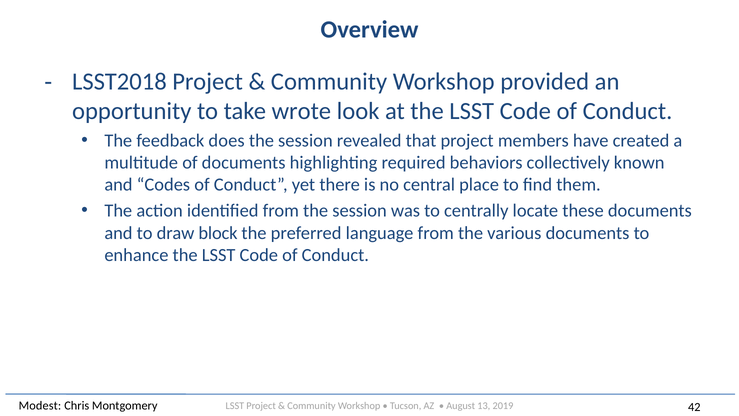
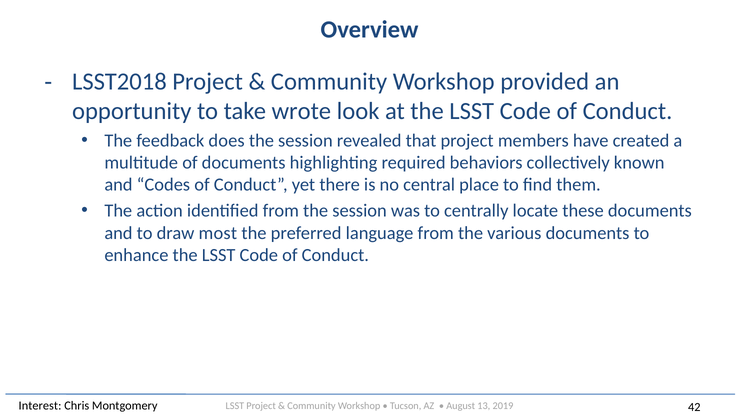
block: block -> most
Modest: Modest -> Interest
